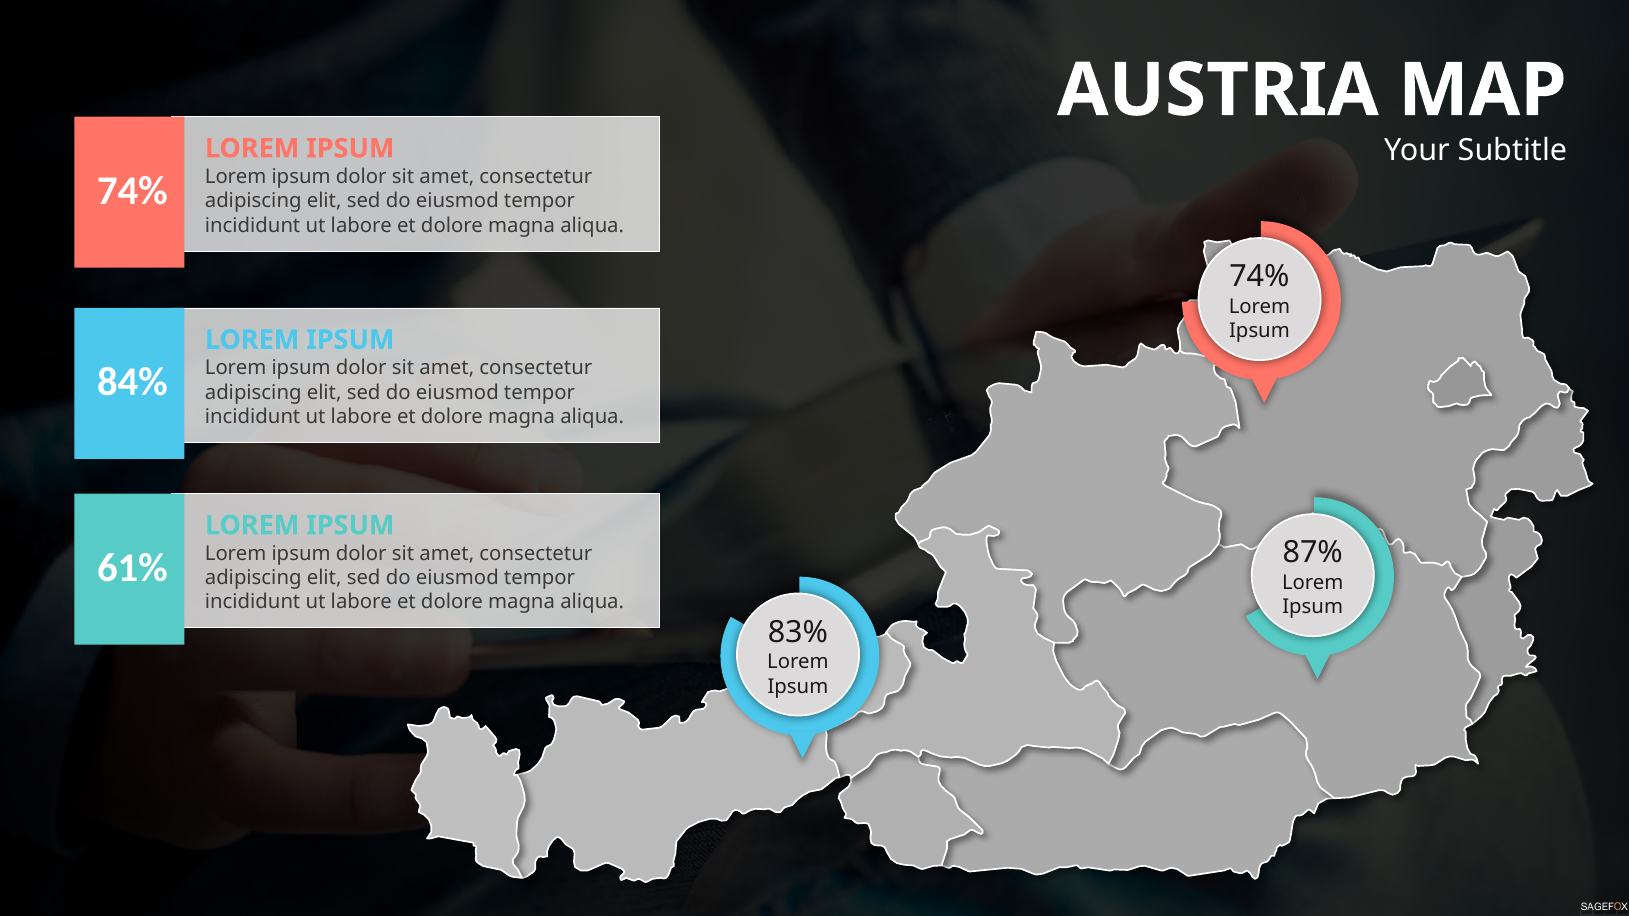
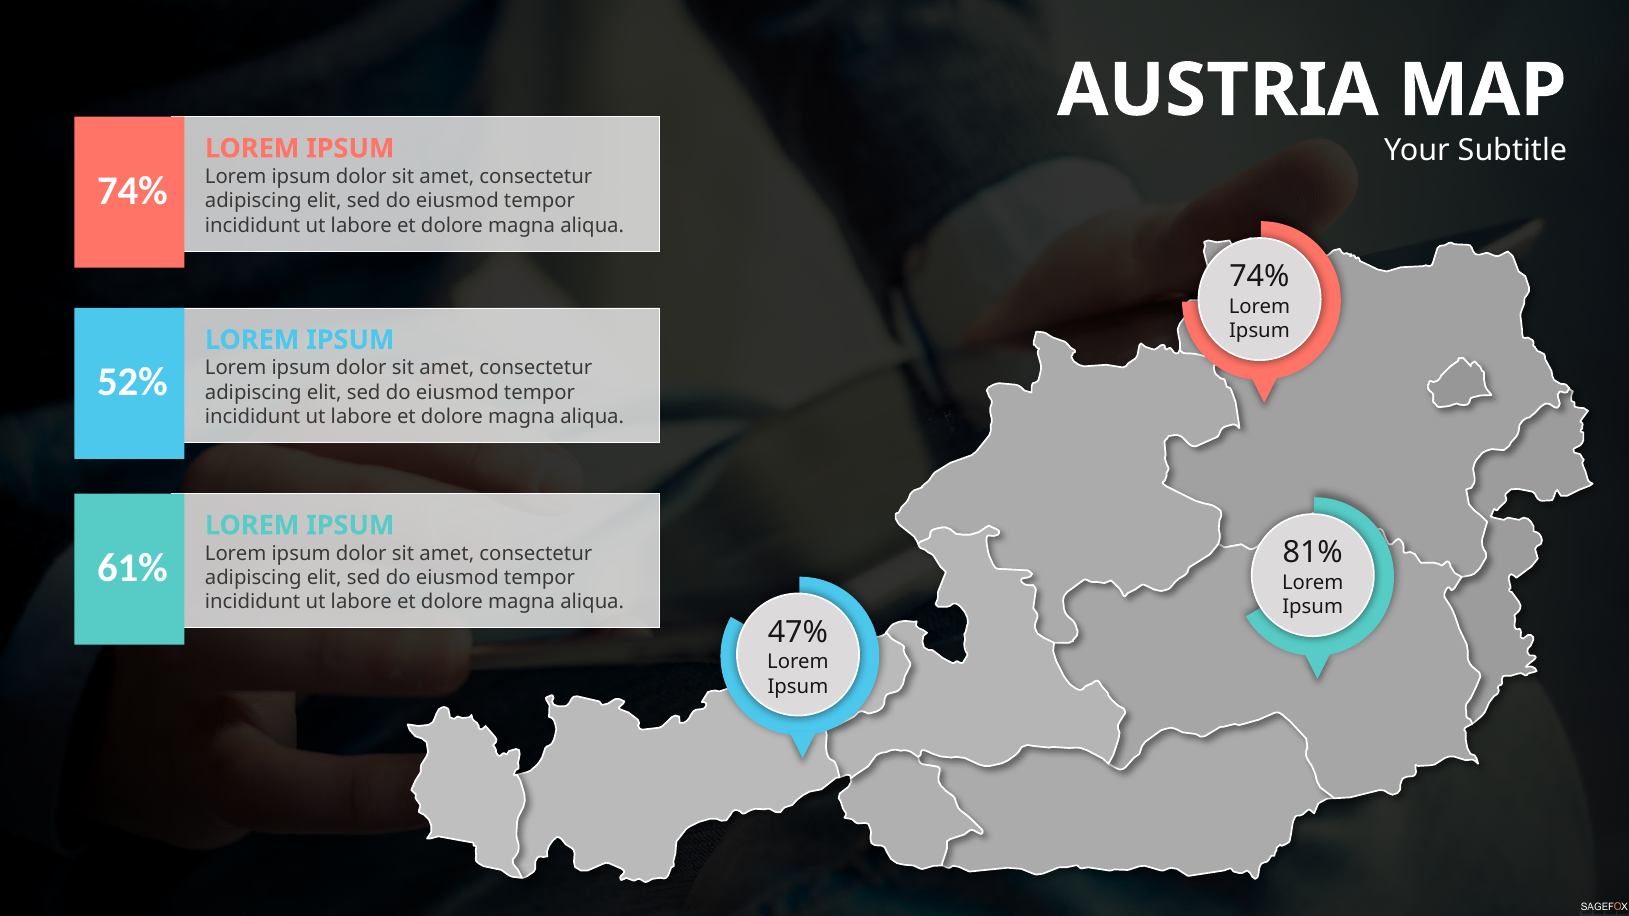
84%: 84% -> 52%
87%: 87% -> 81%
83%: 83% -> 47%
